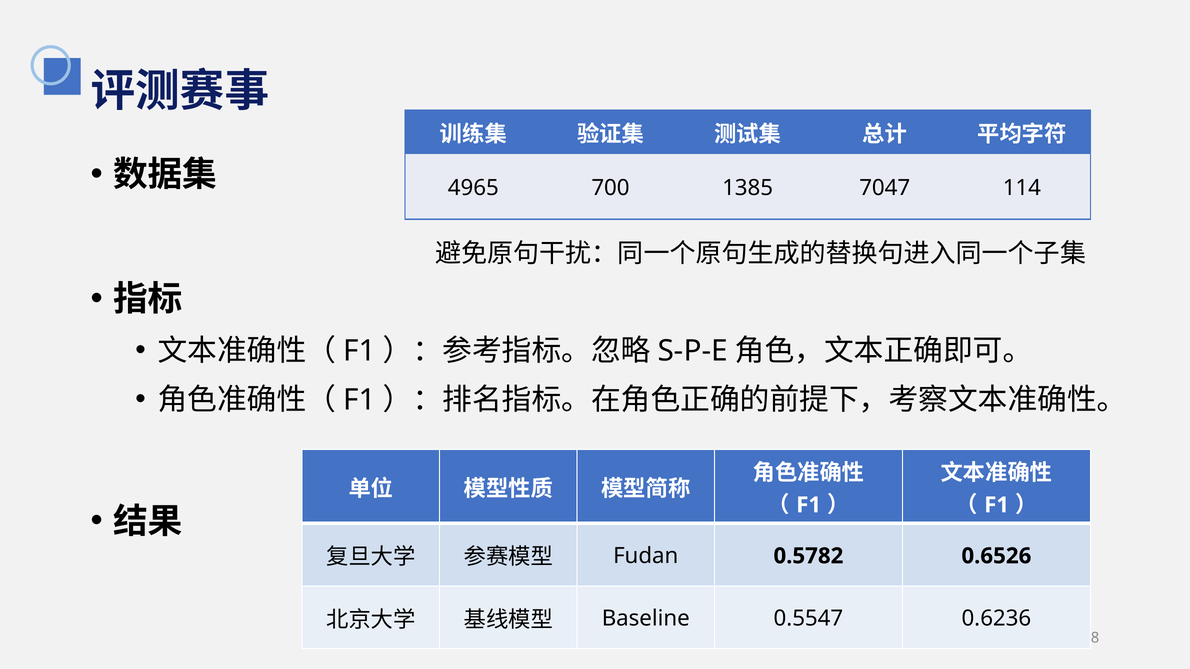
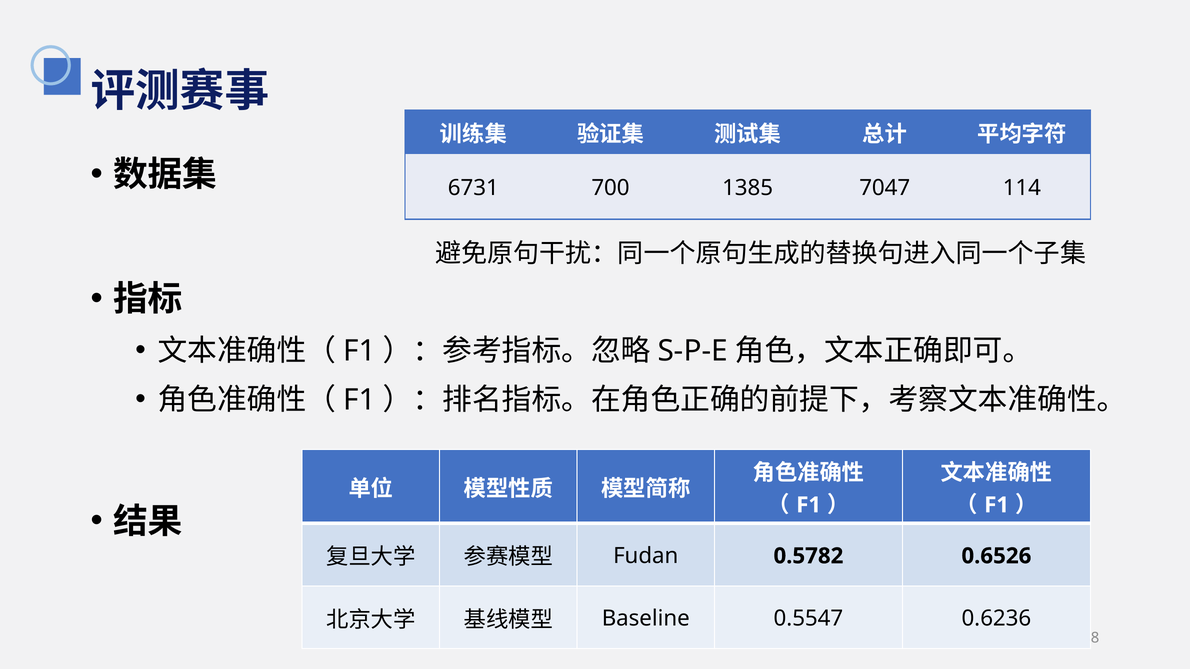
4965: 4965 -> 6731
